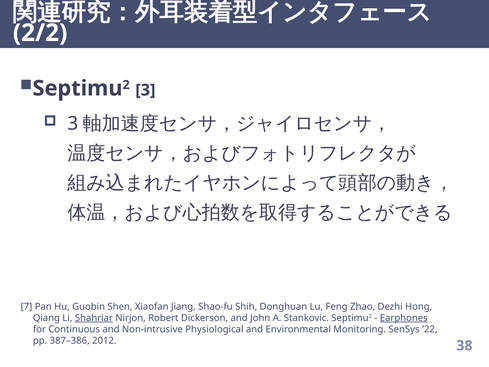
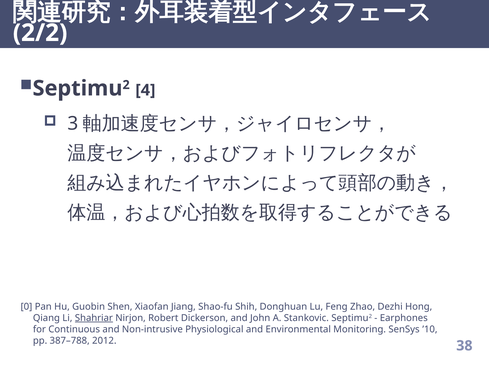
3 at (145, 90): 3 -> 4
7: 7 -> 0
Earphones underline: present -> none
’22: ’22 -> ’10
387–386: 387–386 -> 387–788
